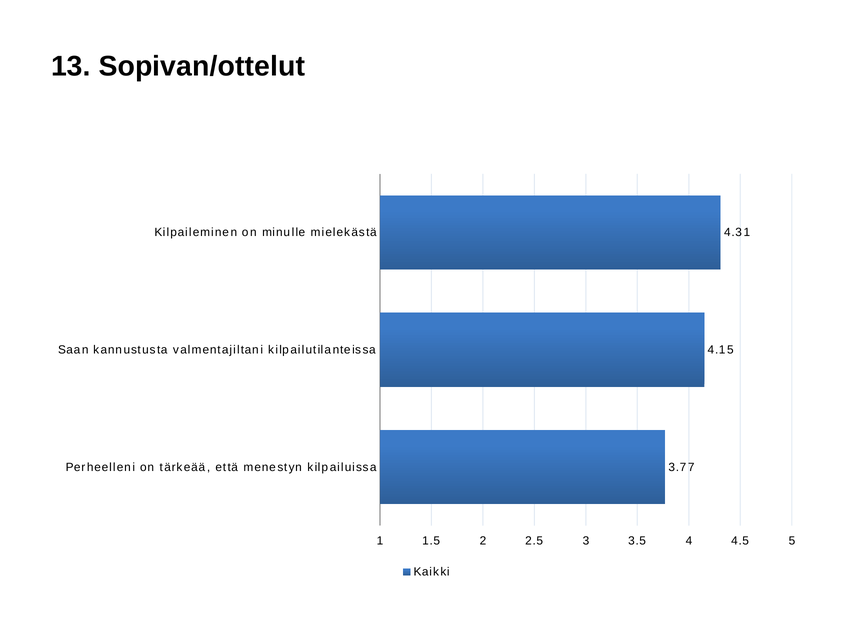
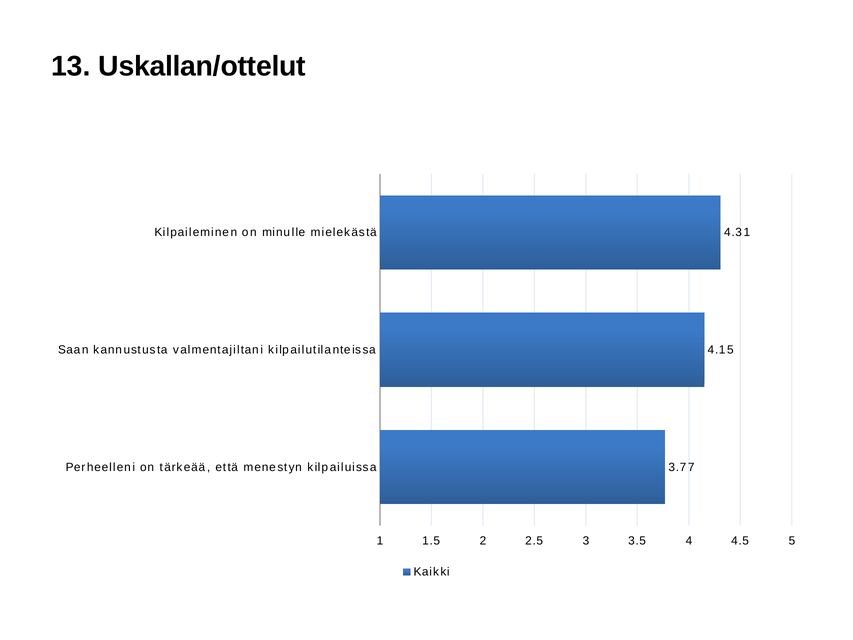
Sopivan/ottelut: Sopivan/ottelut -> Uskallan/ottelut
